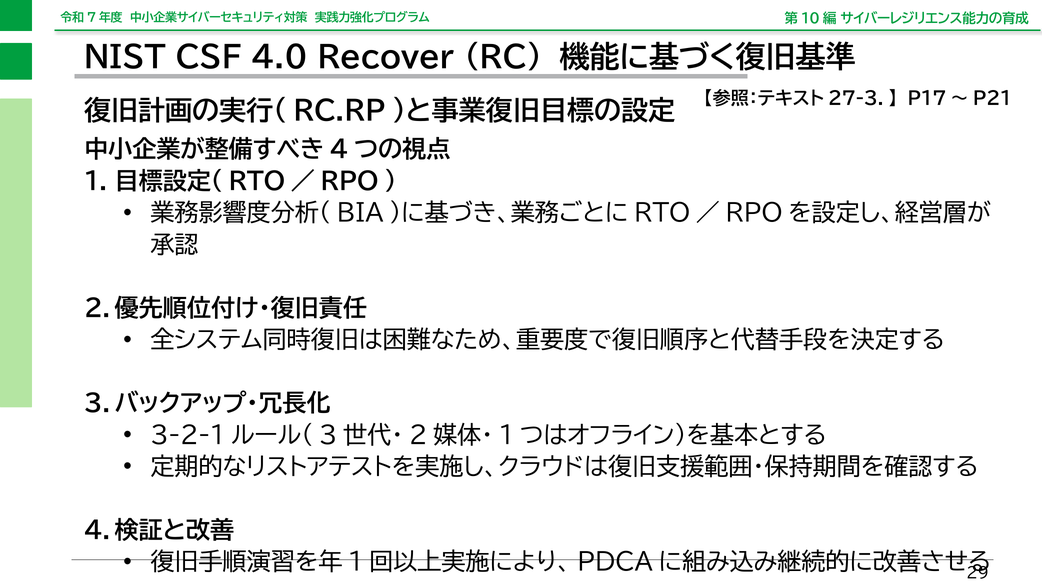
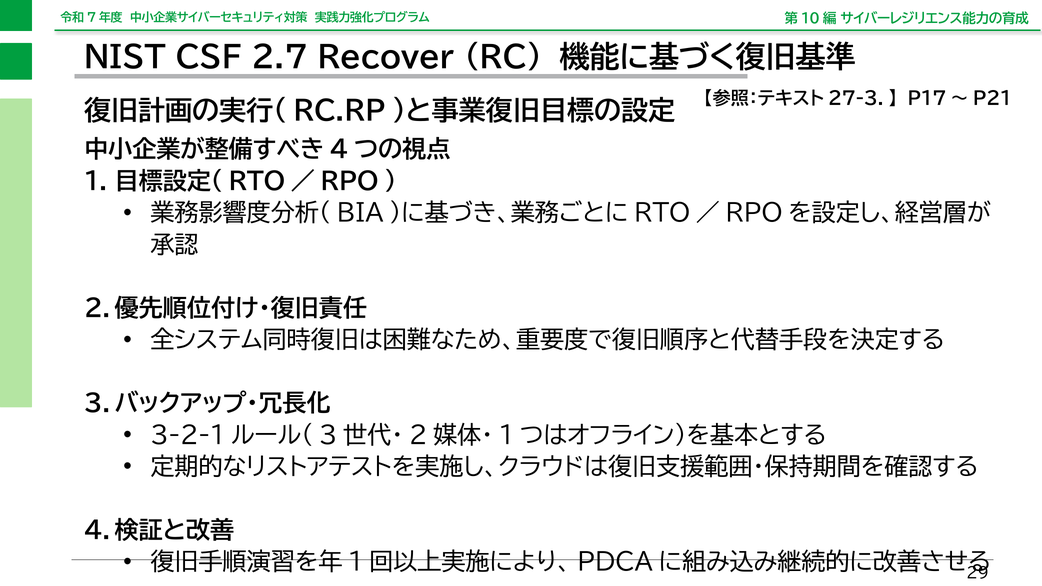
4.0: 4.0 -> 2.7
